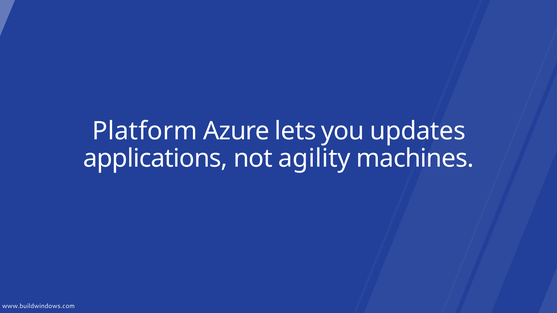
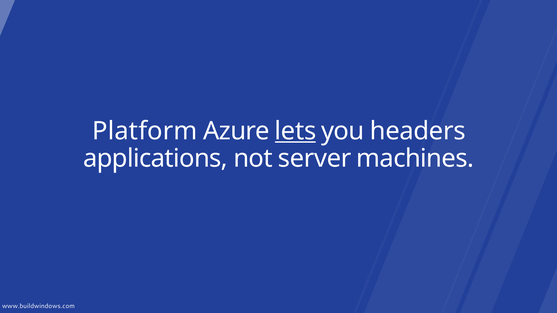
lets underline: none -> present
updates: updates -> headers
agility: agility -> server
